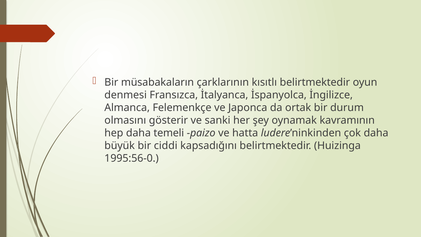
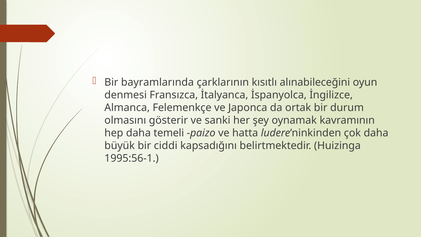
müsabakaların: müsabakaların -> bayramlarında
kısıtlı belirtmektedir: belirtmektedir -> alınabileceğini
1995:56-0: 1995:56-0 -> 1995:56-1
